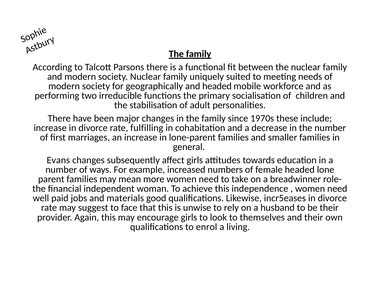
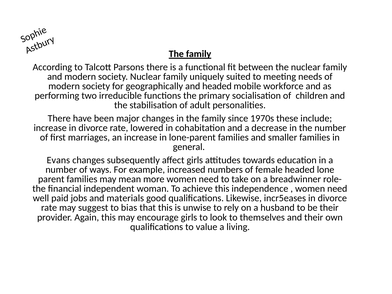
fulfilling: fulfilling -> lowered
face: face -> bias
enrol: enrol -> value
